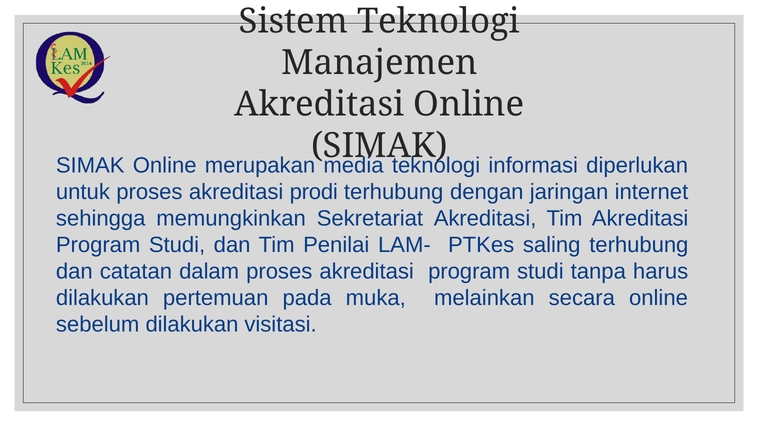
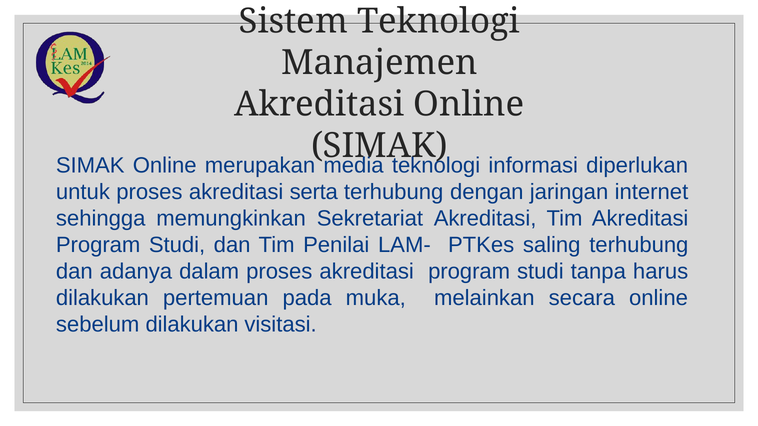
prodi: prodi -> serta
catatan: catatan -> adanya
